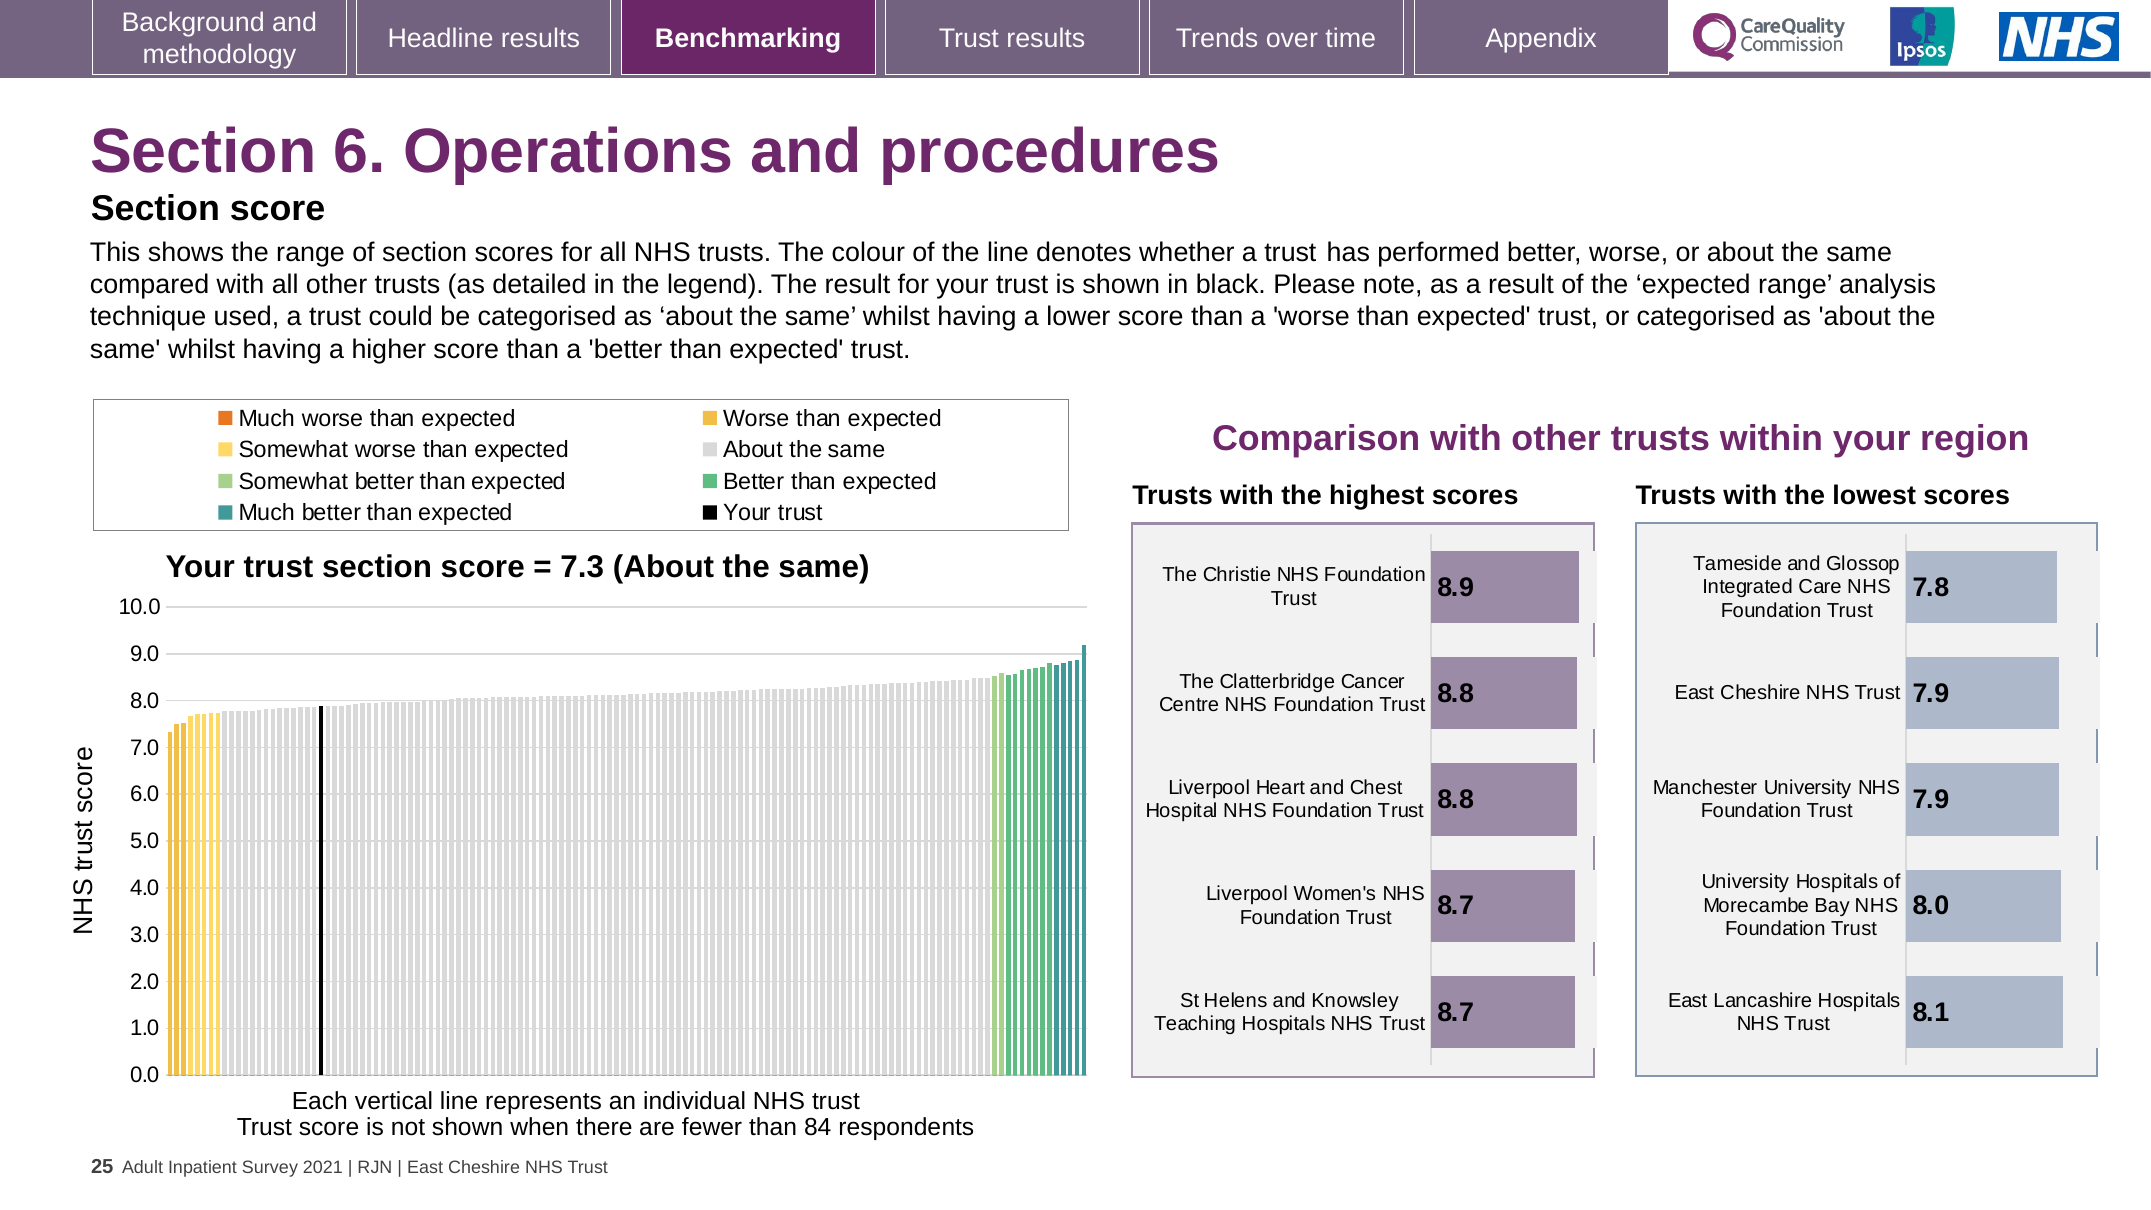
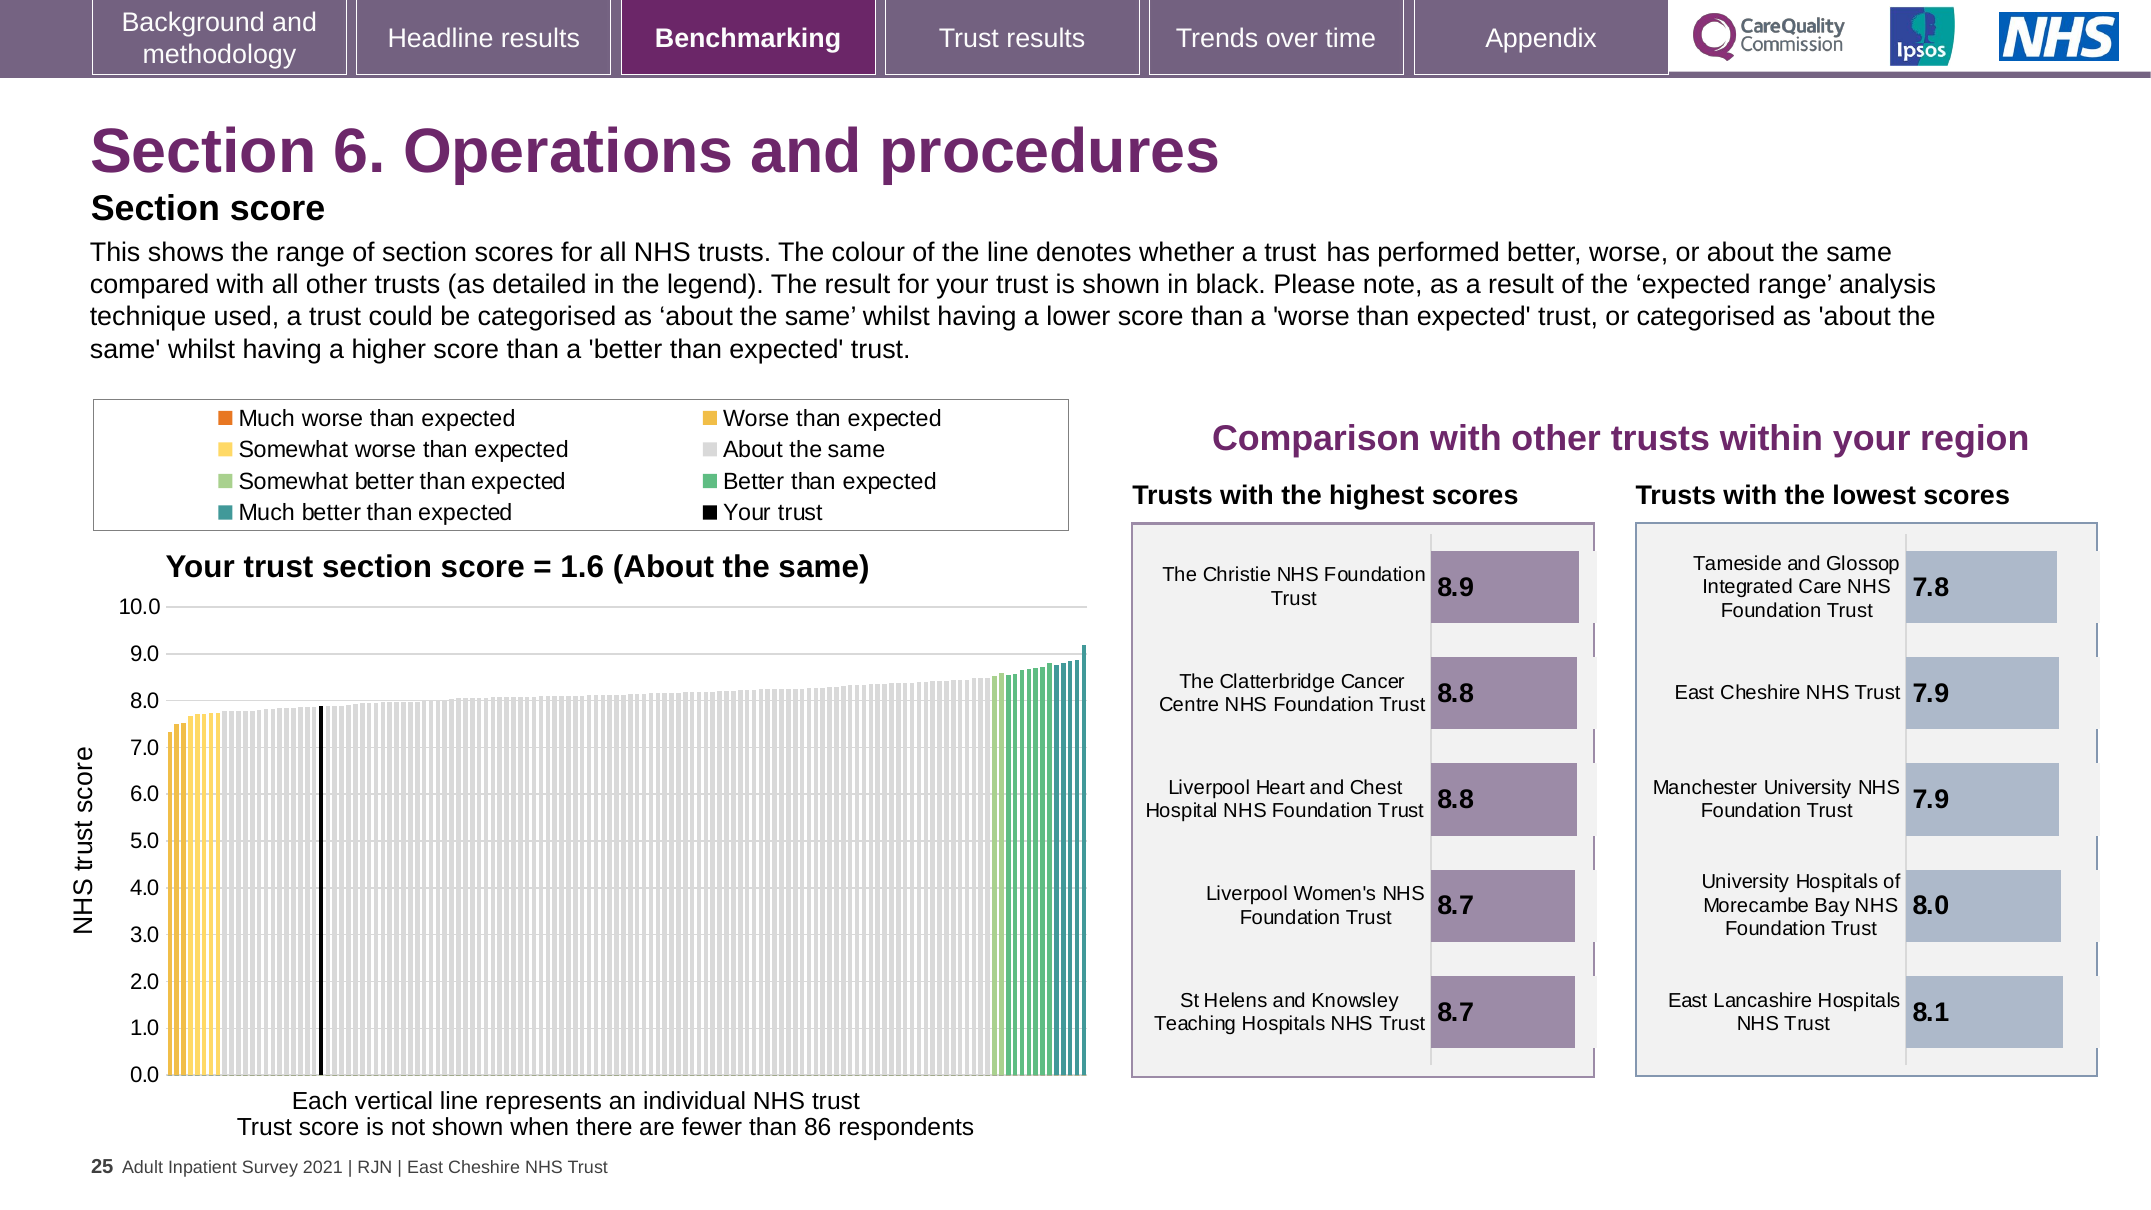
7.3: 7.3 -> 1.6
84: 84 -> 86
